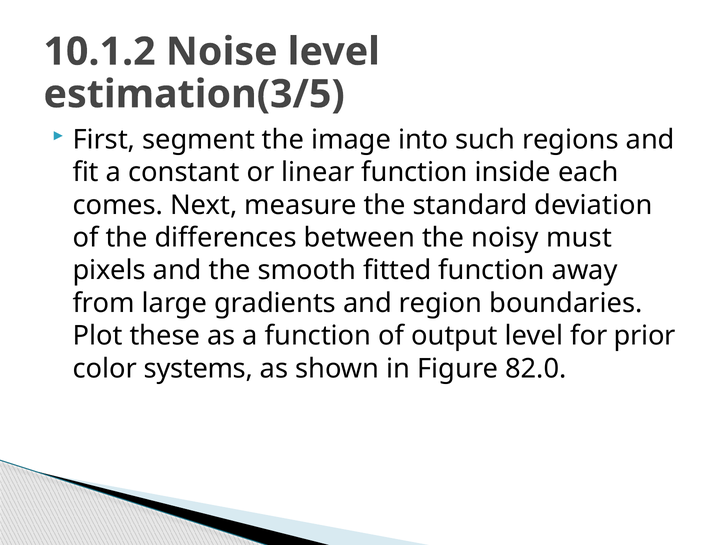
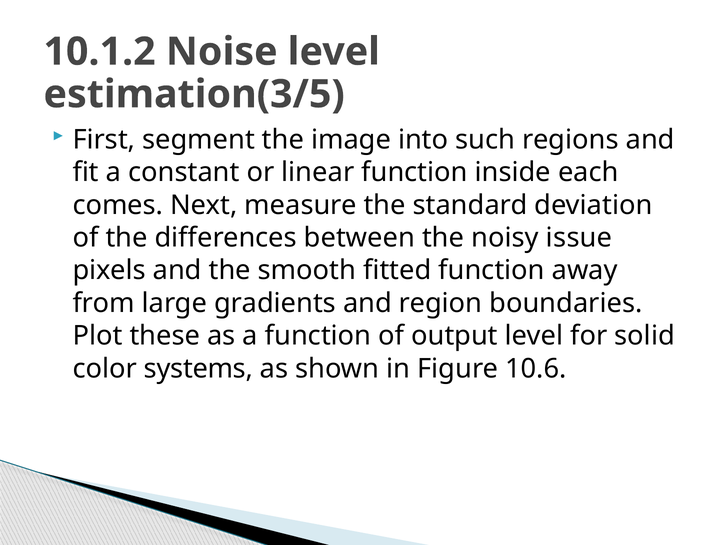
must: must -> issue
prior: prior -> solid
82.0: 82.0 -> 10.6
